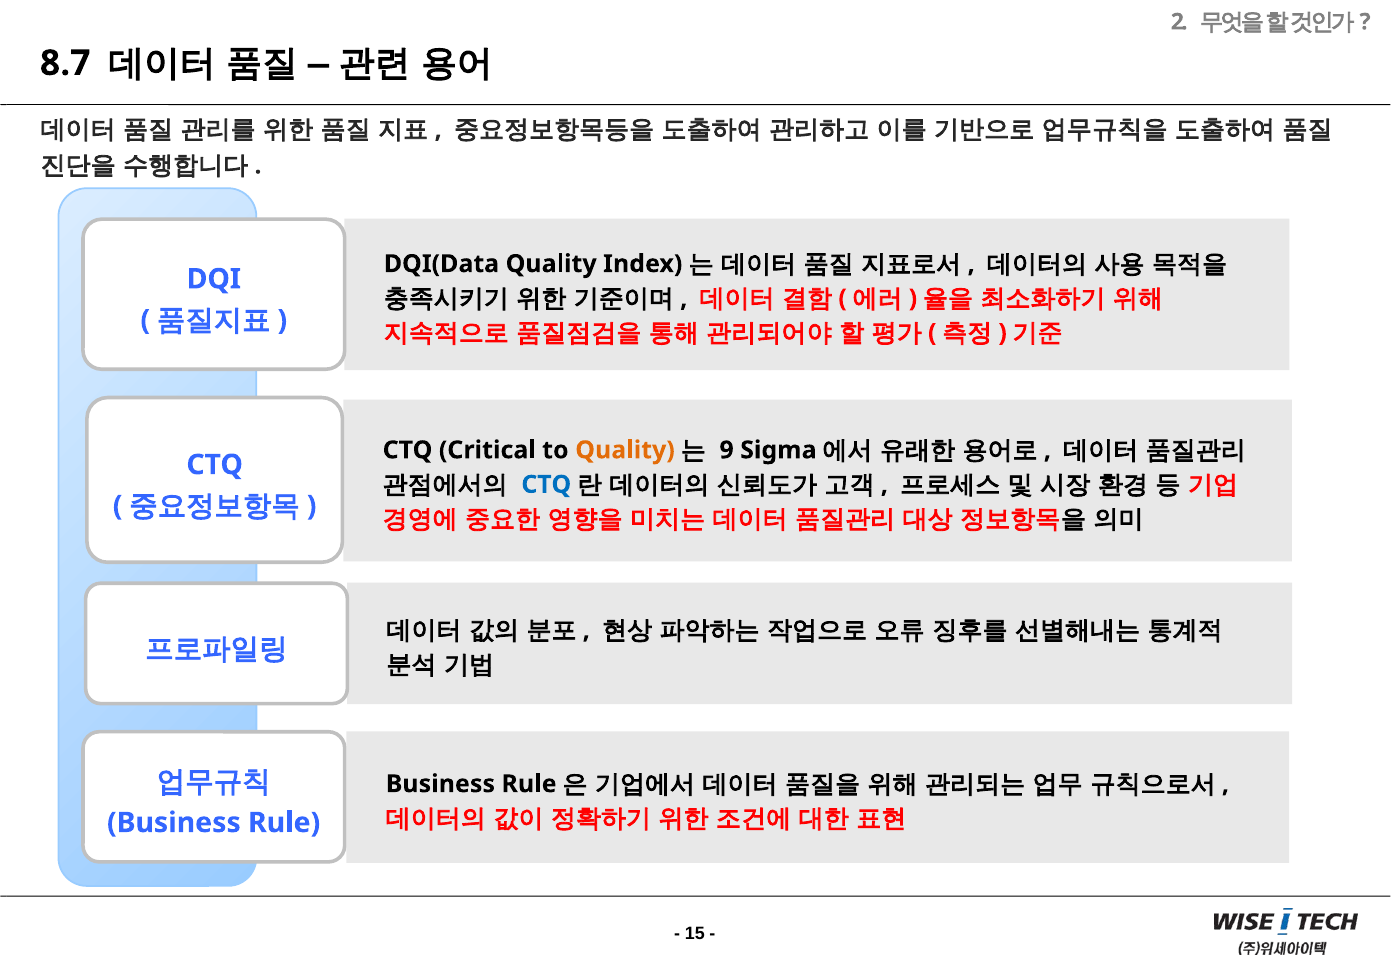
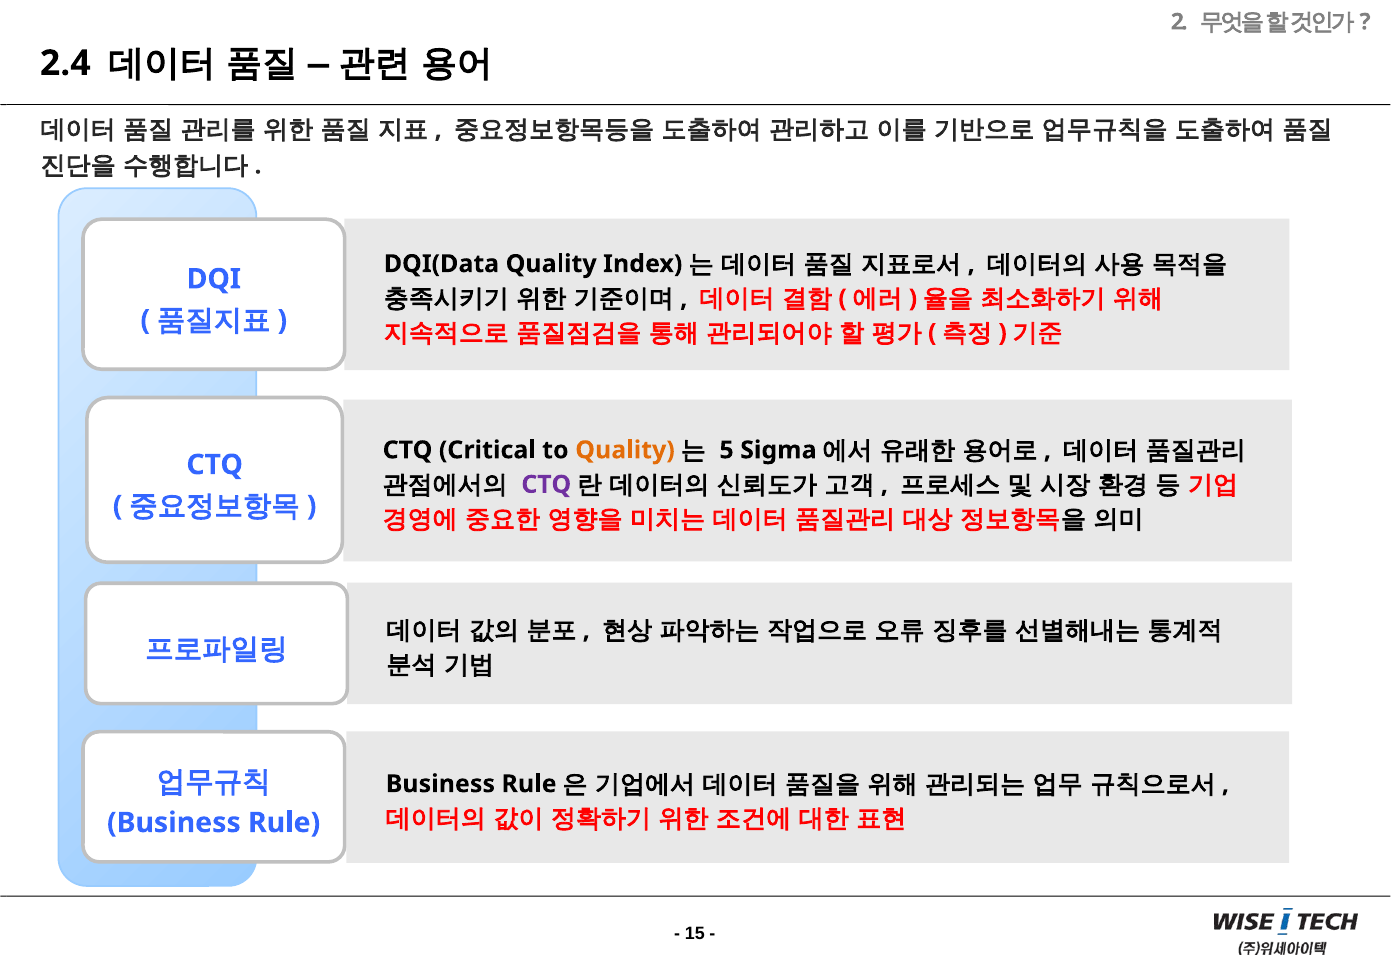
8.7: 8.7 -> 2.4
9: 9 -> 5
CTQ at (546, 485) colour: blue -> purple
